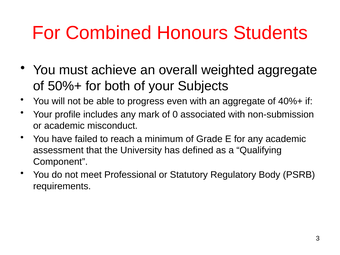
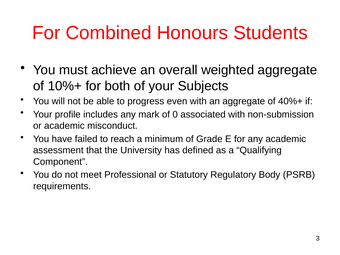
50%+: 50%+ -> 10%+
